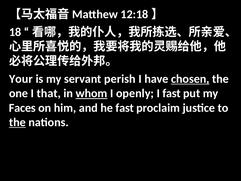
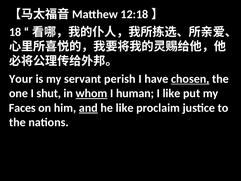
that: that -> shut
openly: openly -> human
I fast: fast -> like
and underline: none -> present
he fast: fast -> like
the at (17, 122) underline: present -> none
